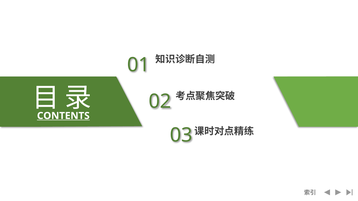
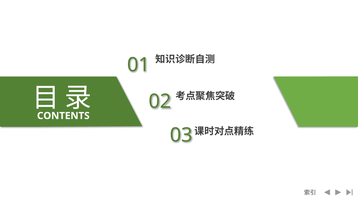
CONTENTS underline: present -> none
